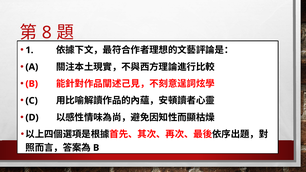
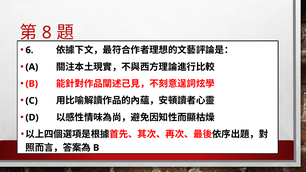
1: 1 -> 6
